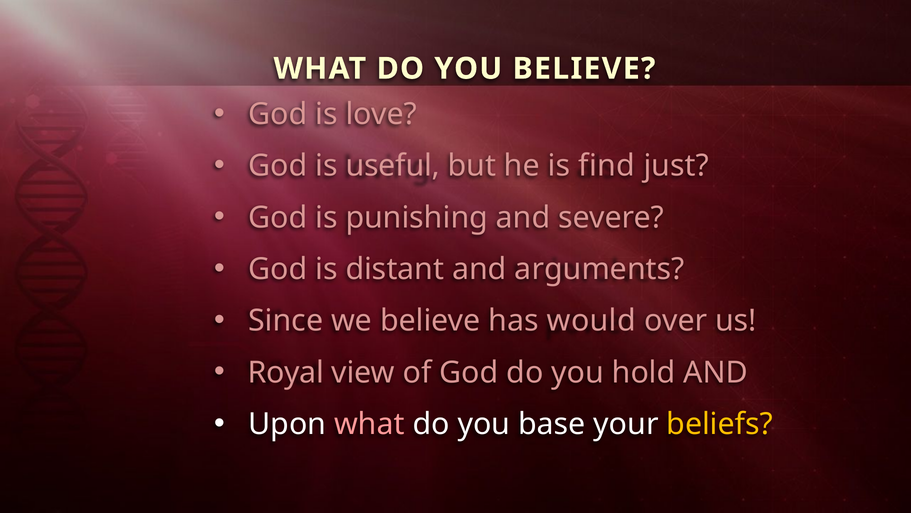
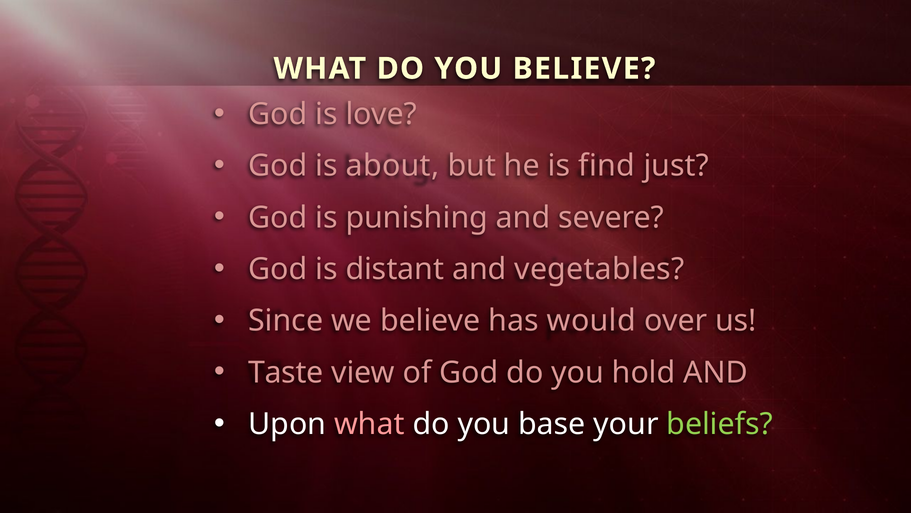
useful: useful -> about
arguments: arguments -> vegetables
Royal: Royal -> Taste
beliefs colour: yellow -> light green
